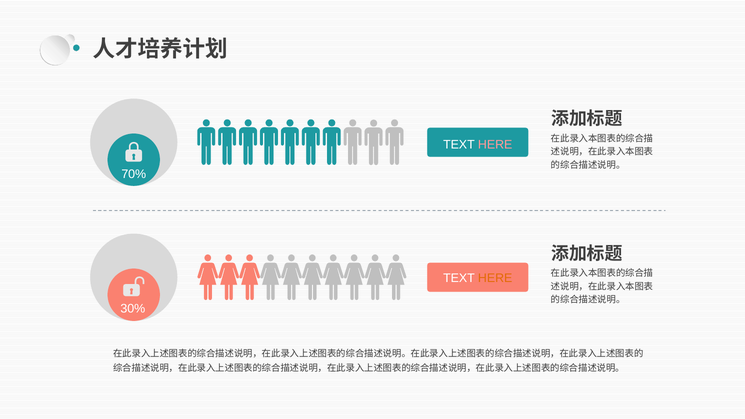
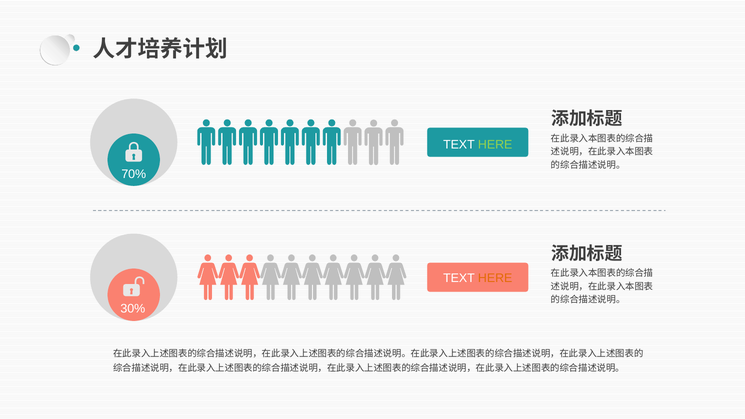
HERE at (495, 144) colour: pink -> light green
